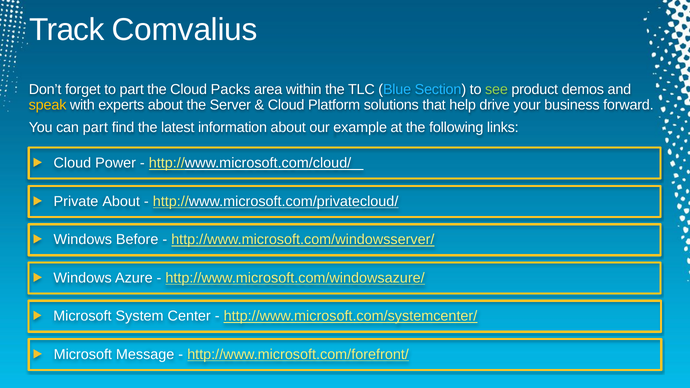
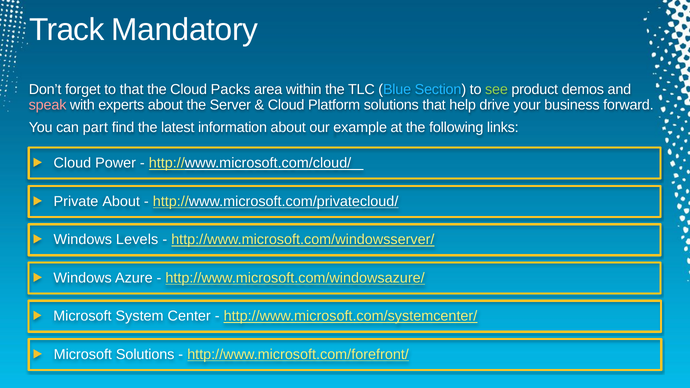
Comvalius: Comvalius -> Mandatory
to part: part -> that
speak colour: yellow -> pink
Before: Before -> Levels
Microsoft Message: Message -> Solutions
